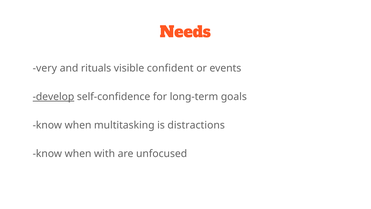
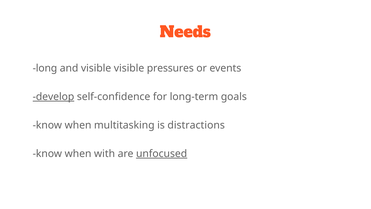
very: very -> long
and rituals: rituals -> visible
confident: confident -> pressures
unfocused underline: none -> present
